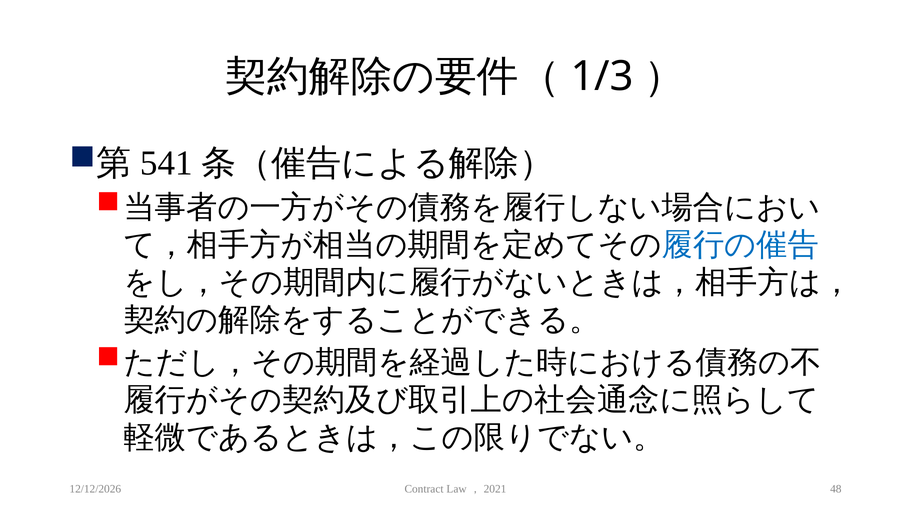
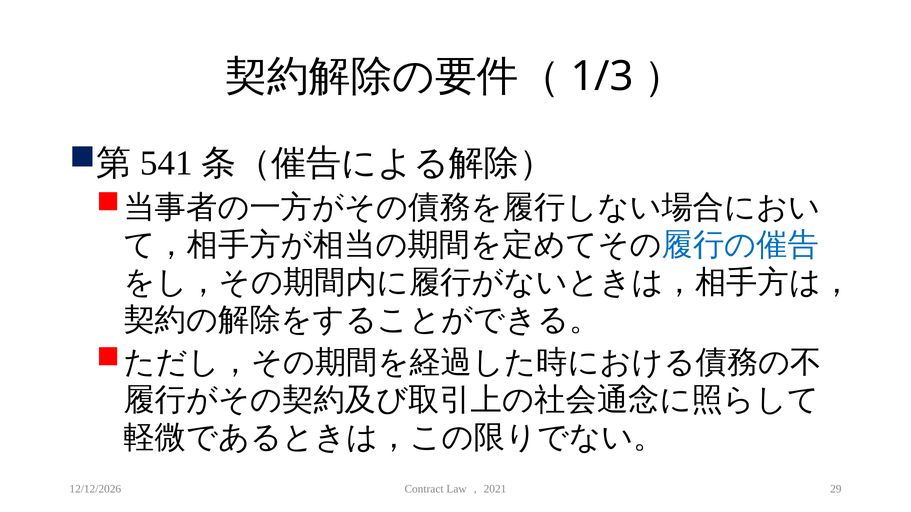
48: 48 -> 29
